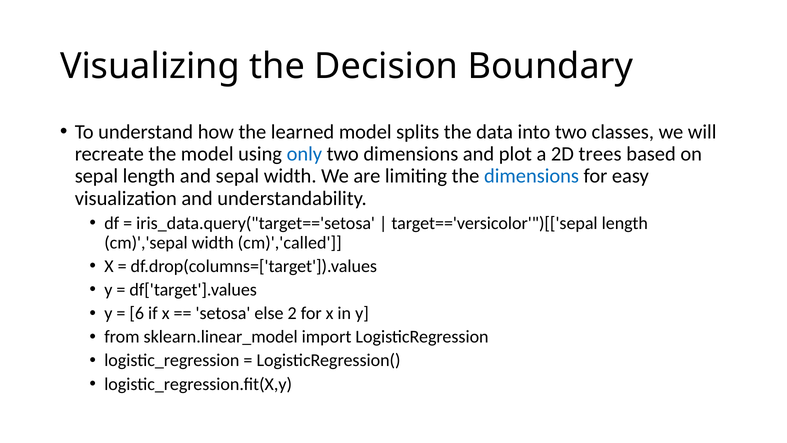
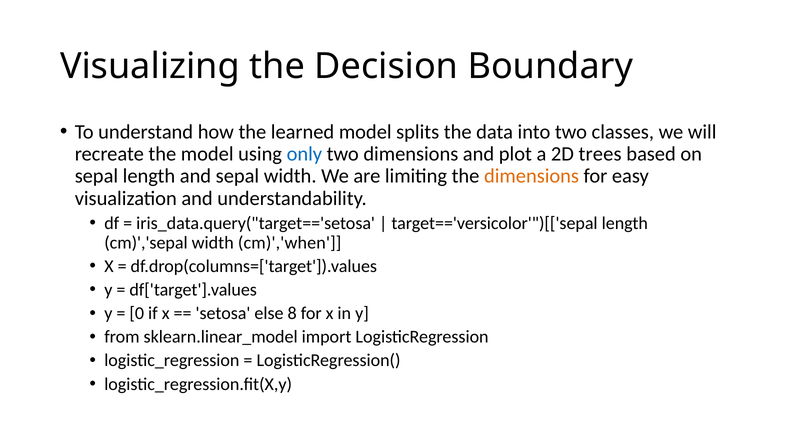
dimensions at (532, 176) colour: blue -> orange
cm)','called: cm)','called -> cm)','when
6: 6 -> 0
2: 2 -> 8
